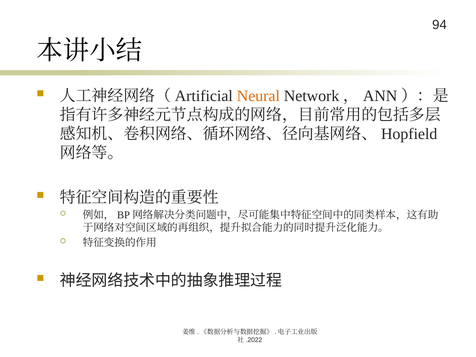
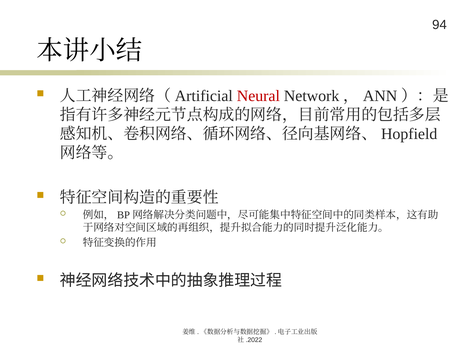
Neural colour: orange -> red
